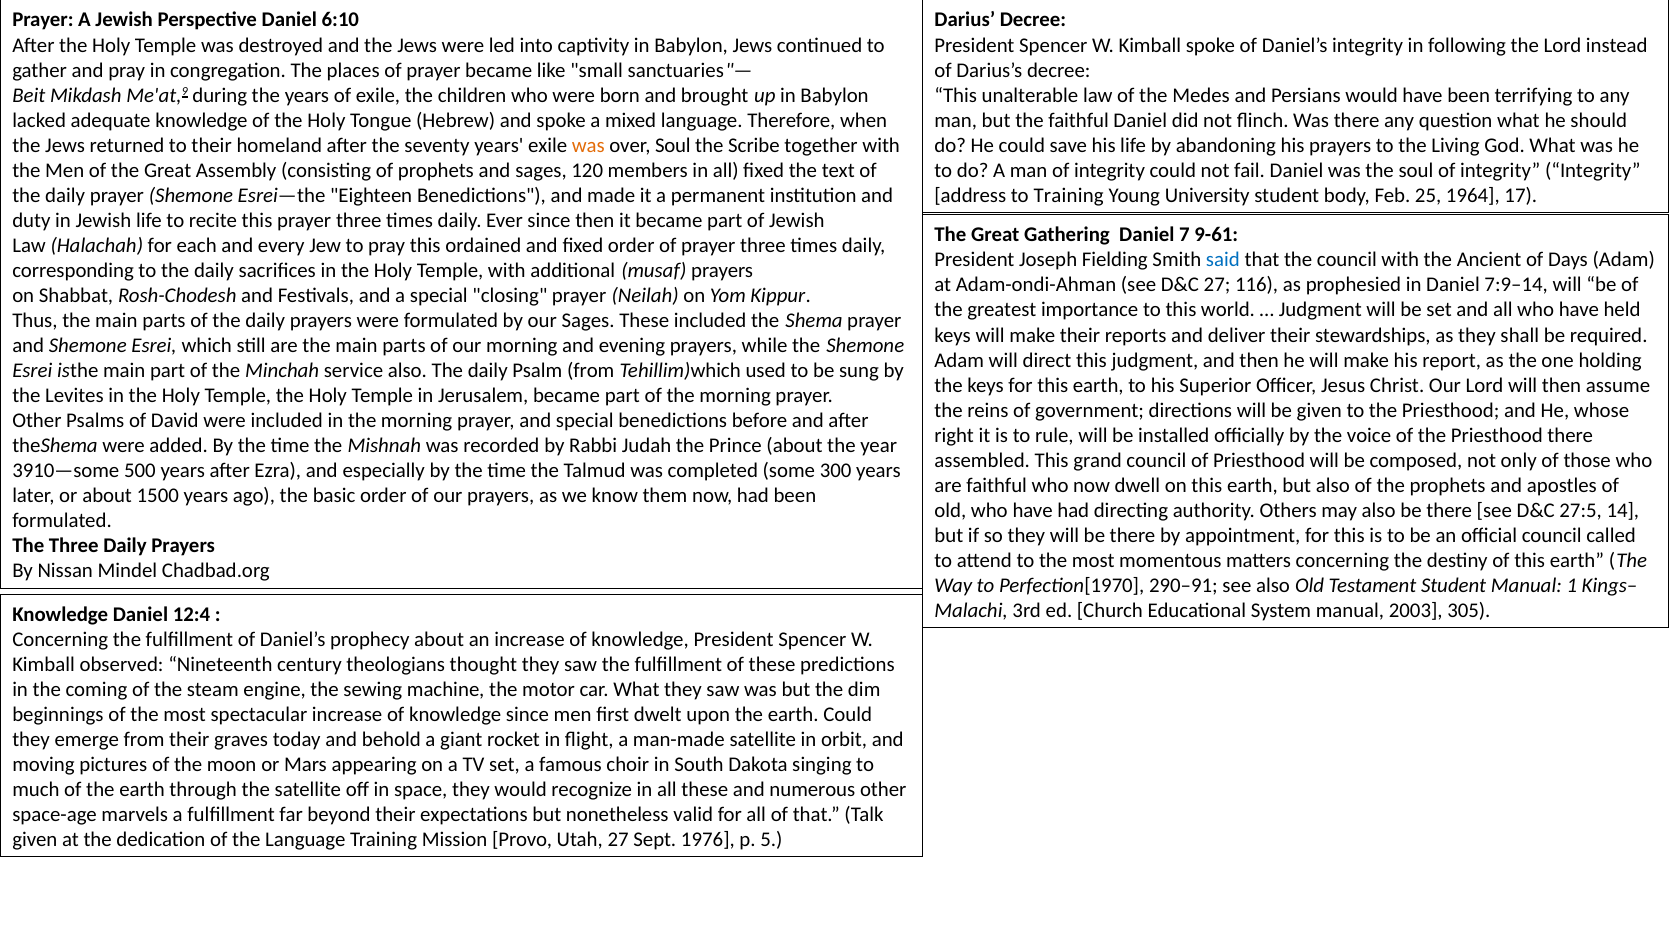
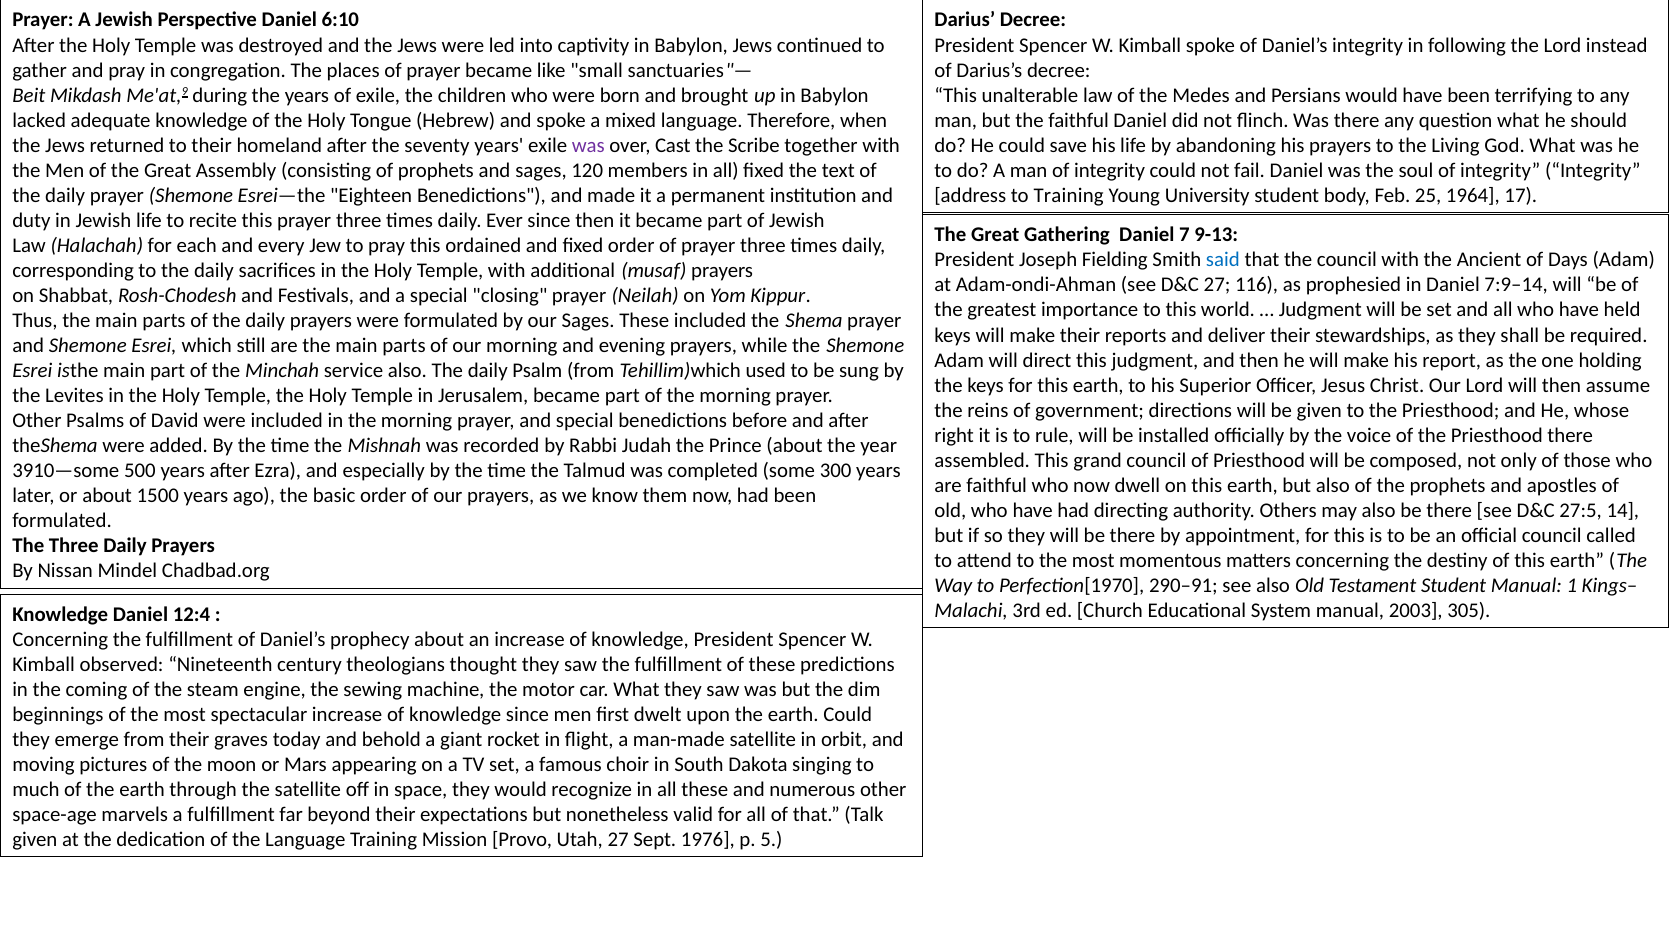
was at (588, 145) colour: orange -> purple
over Soul: Soul -> Cast
9-61: 9-61 -> 9-13
